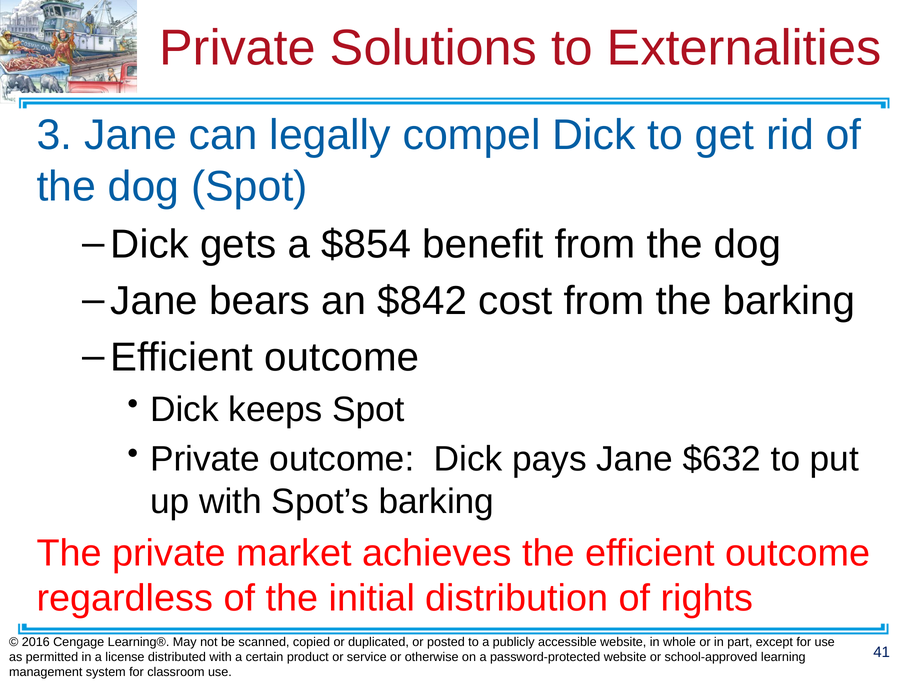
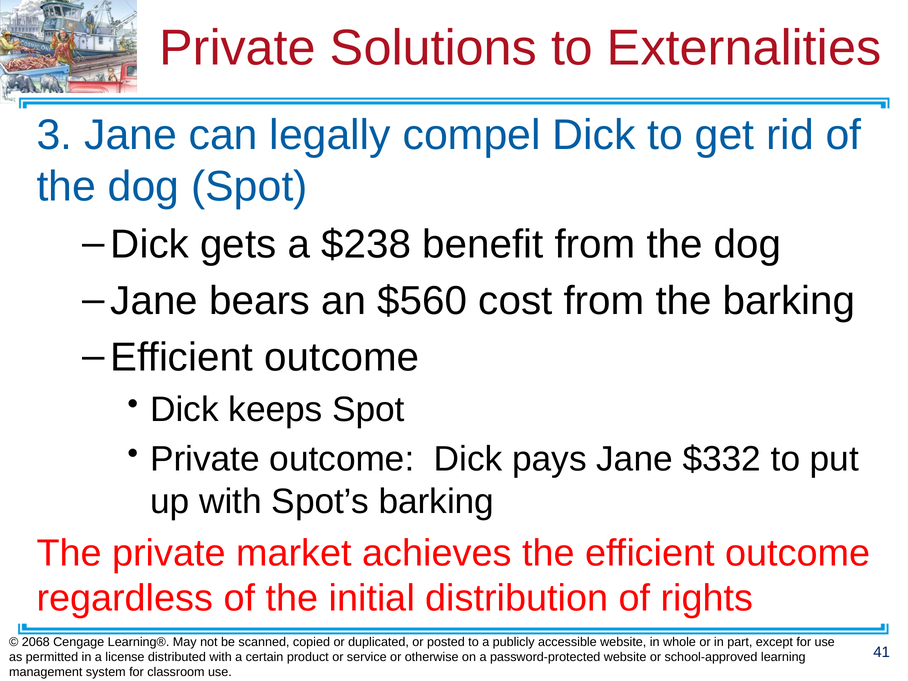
$854: $854 -> $238
$842: $842 -> $560
$632: $632 -> $332
2016: 2016 -> 2068
